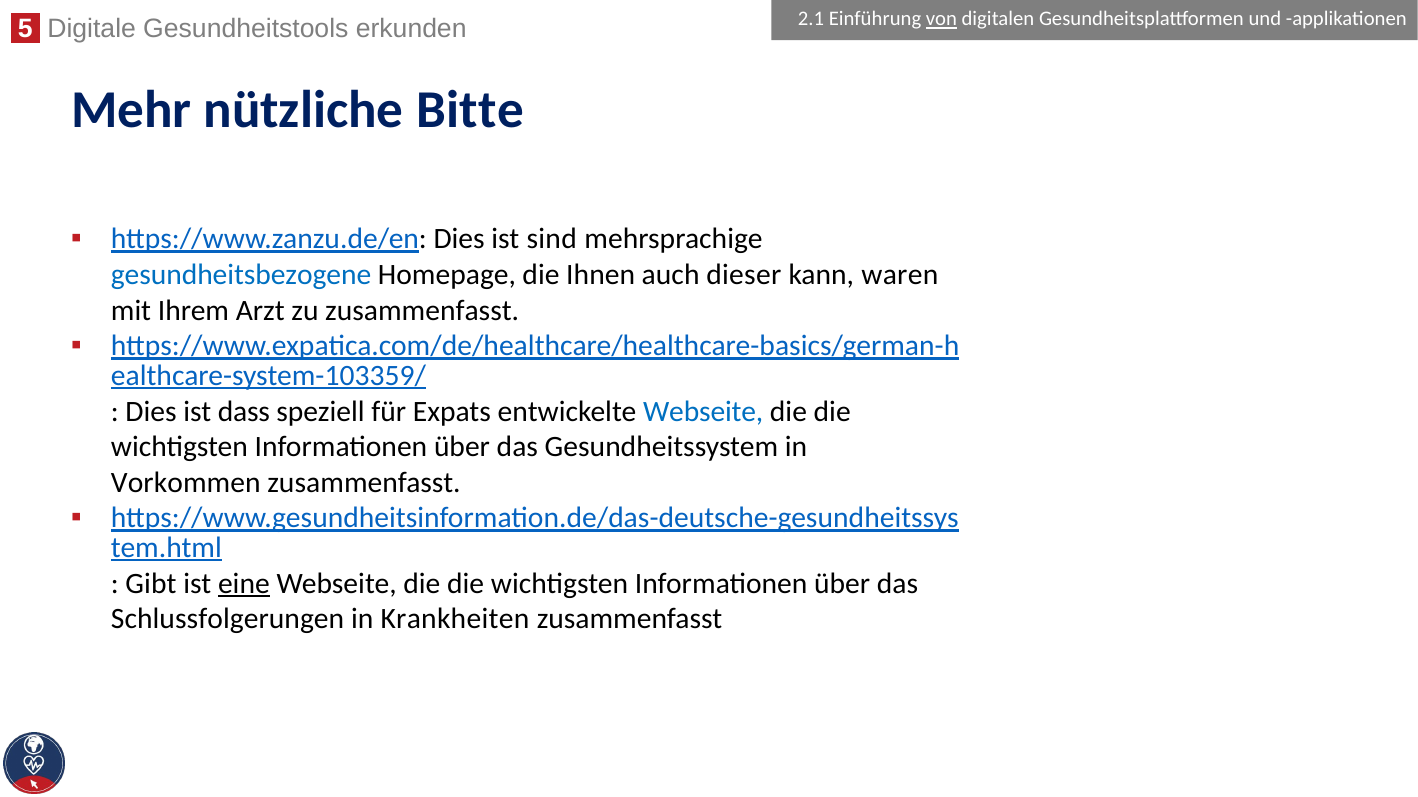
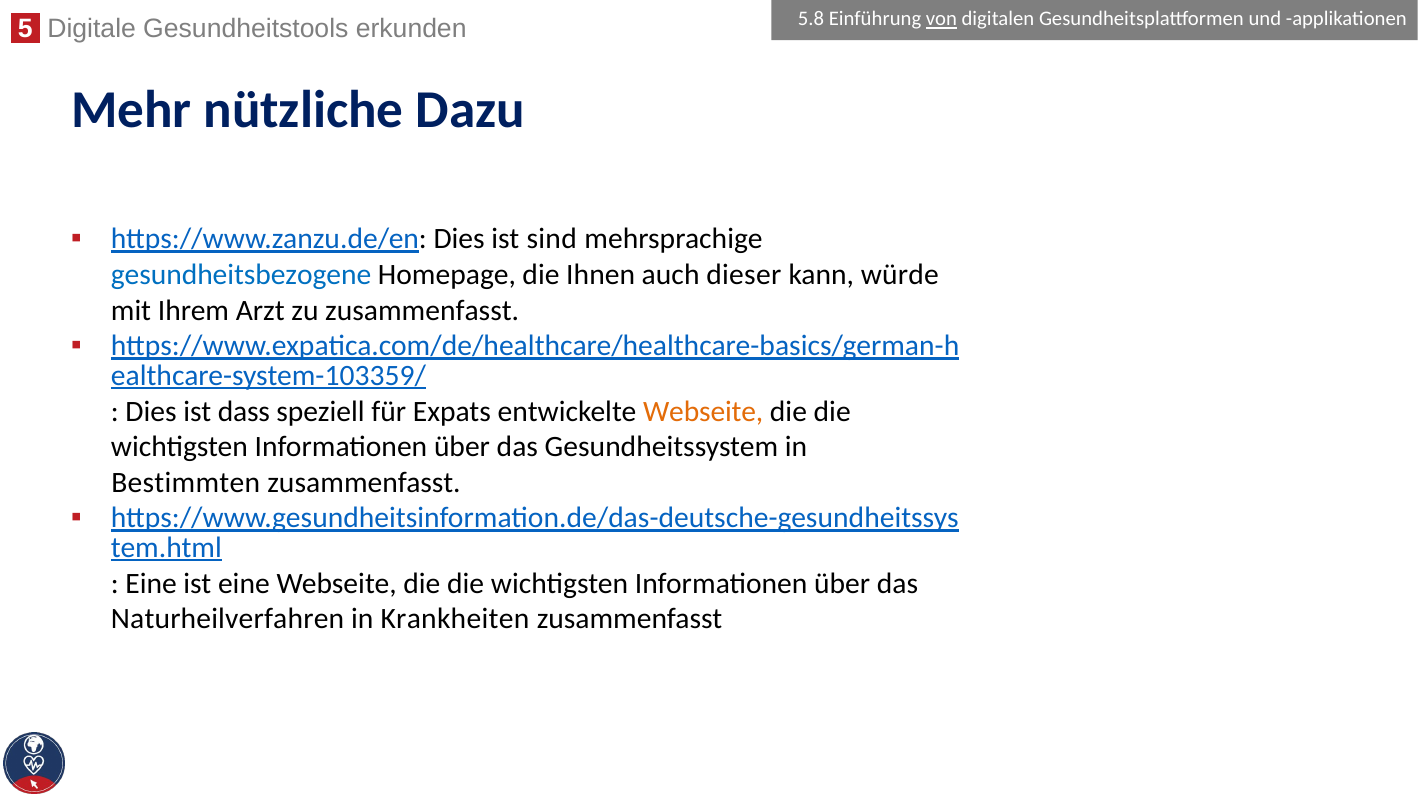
2.1: 2.1 -> 5.8
Bitte: Bitte -> Dazu
waren: waren -> würde
Webseite at (703, 412) colour: blue -> orange
Vorkommen: Vorkommen -> Bestimmten
Gibt at (151, 584): Gibt -> Eine
eine at (244, 584) underline: present -> none
Schlussfolgerungen: Schlussfolgerungen -> Naturheilverfahren
